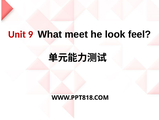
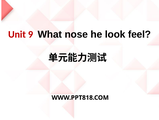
meet: meet -> nose
